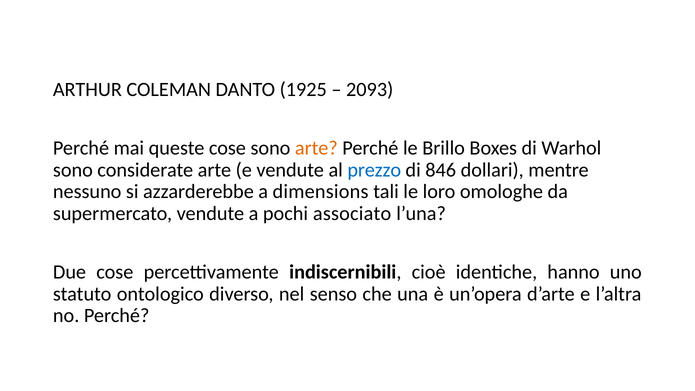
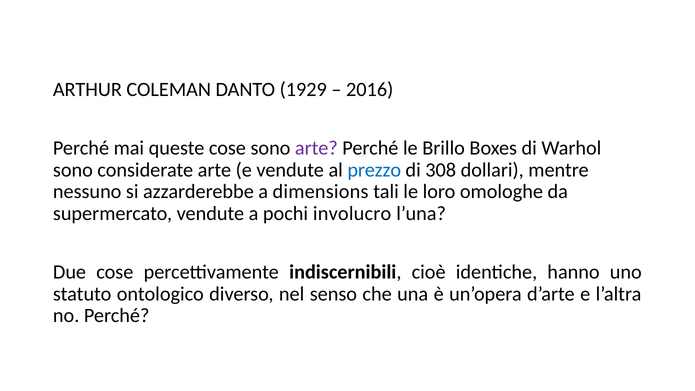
1925: 1925 -> 1929
2093: 2093 -> 2016
arte at (316, 148) colour: orange -> purple
846: 846 -> 308
associato: associato -> involucro
